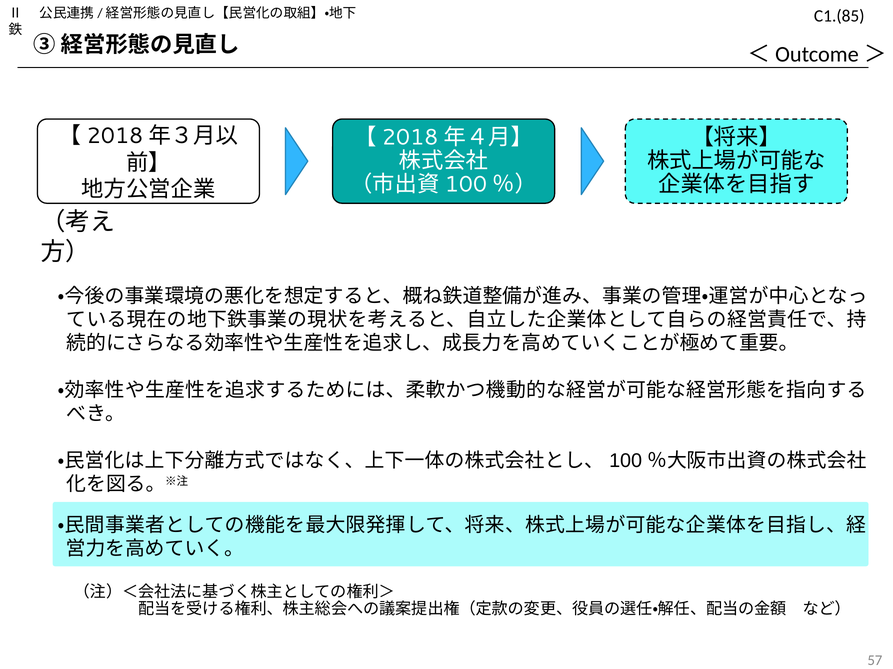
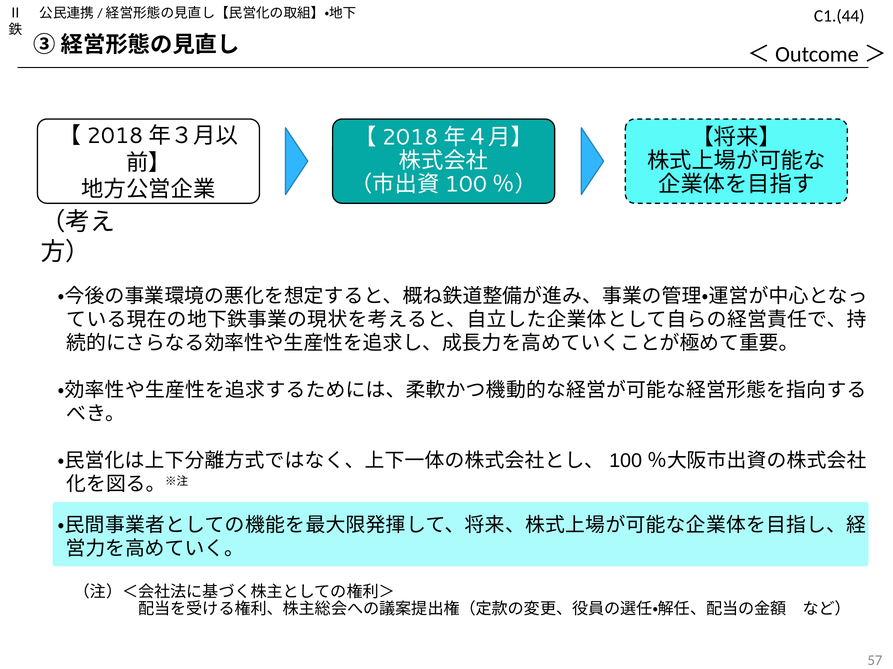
C1.(85: C1.(85 -> C1.(44
